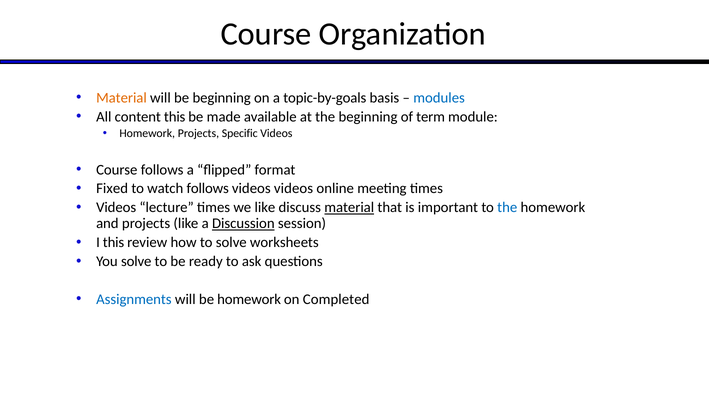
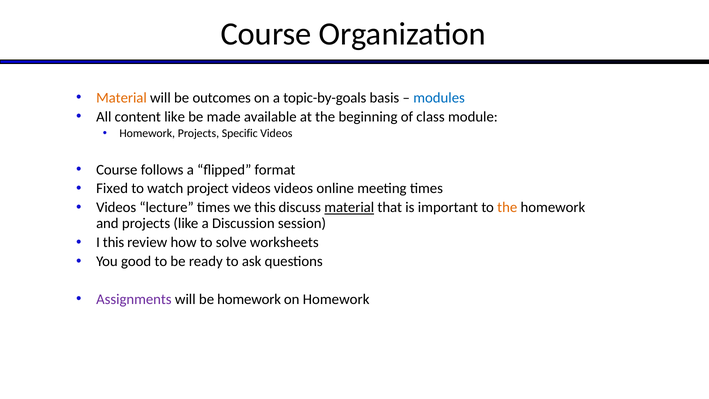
be beginning: beginning -> outcomes
content this: this -> like
term: term -> class
watch follows: follows -> project
we like: like -> this
the at (507, 207) colour: blue -> orange
Discussion underline: present -> none
You solve: solve -> good
Assignments colour: blue -> purple
on Completed: Completed -> Homework
